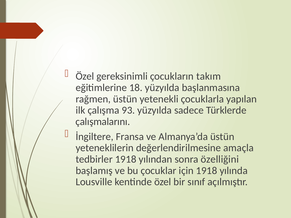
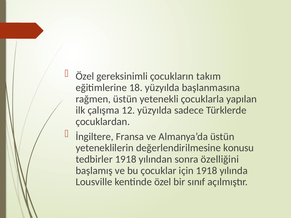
93: 93 -> 12
çalışmalarını: çalışmalarını -> çocuklardan
amaçla: amaçla -> konusu
